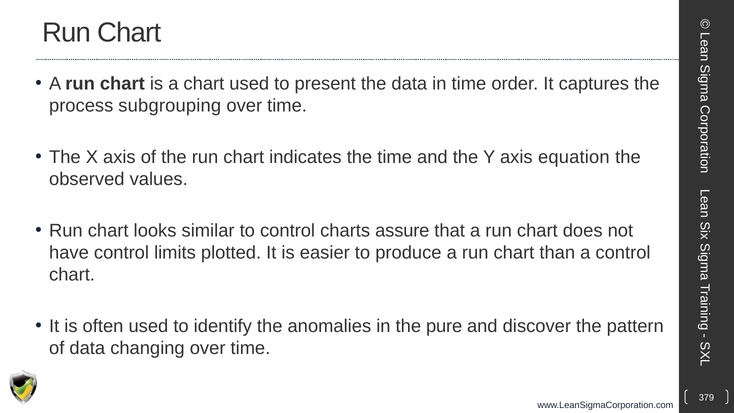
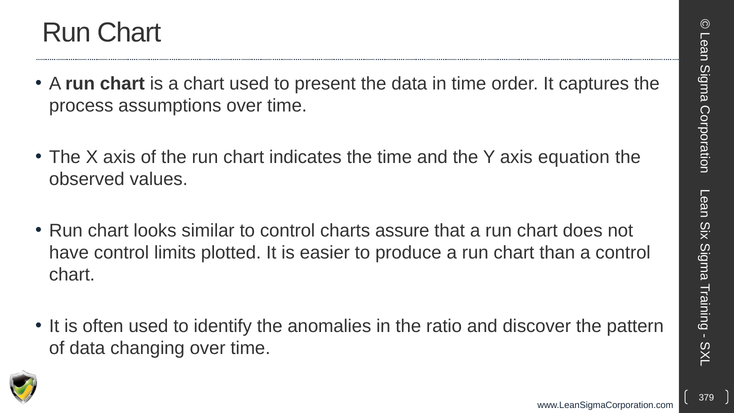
subgrouping: subgrouping -> assumptions
pure: pure -> ratio
